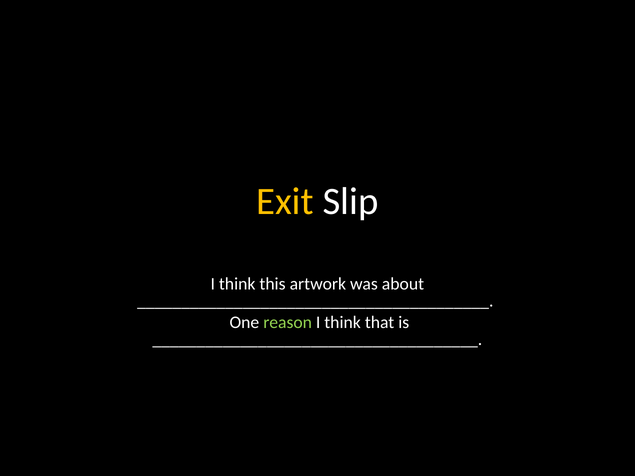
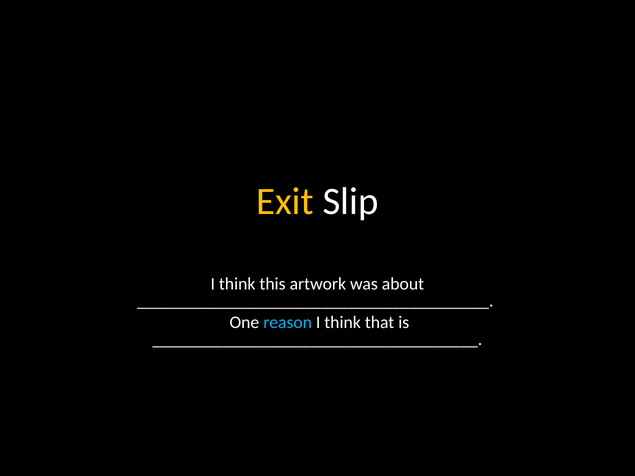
reason colour: light green -> light blue
